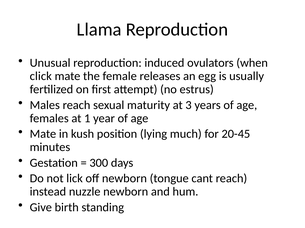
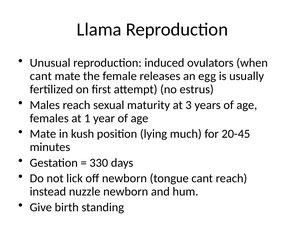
click at (41, 76): click -> cant
300: 300 -> 330
